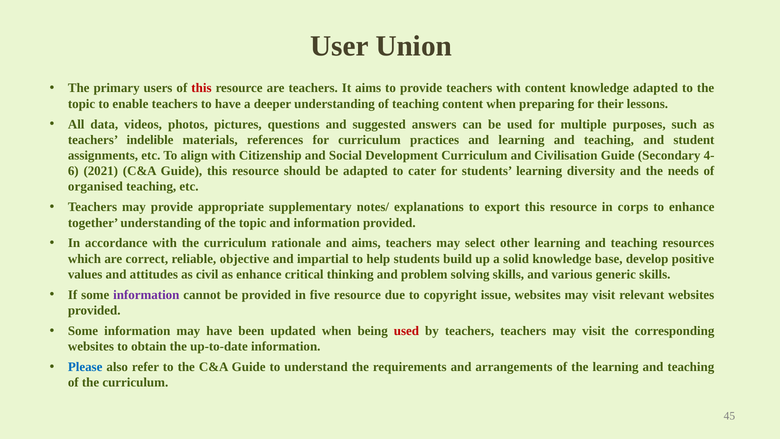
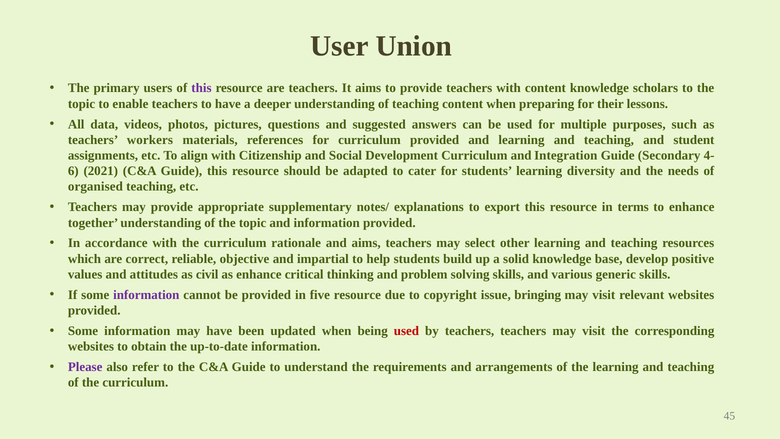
this at (201, 88) colour: red -> purple
knowledge adapted: adapted -> scholars
indelible: indelible -> workers
curriculum practices: practices -> provided
Civilisation: Civilisation -> Integration
corps: corps -> terms
issue websites: websites -> bringing
Please colour: blue -> purple
